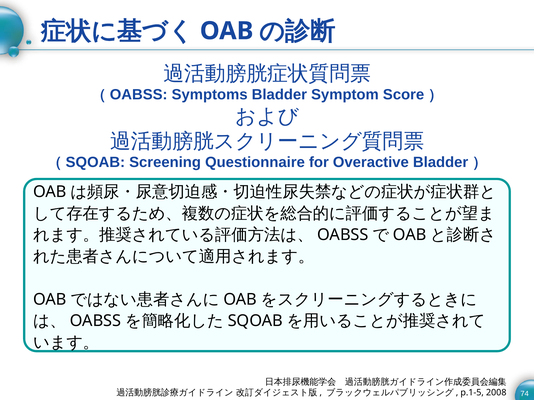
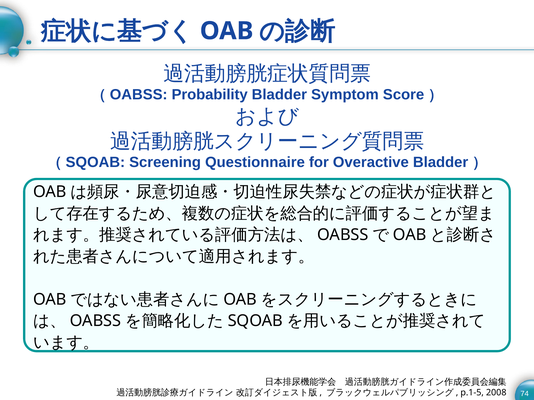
Symptoms: Symptoms -> Probability
